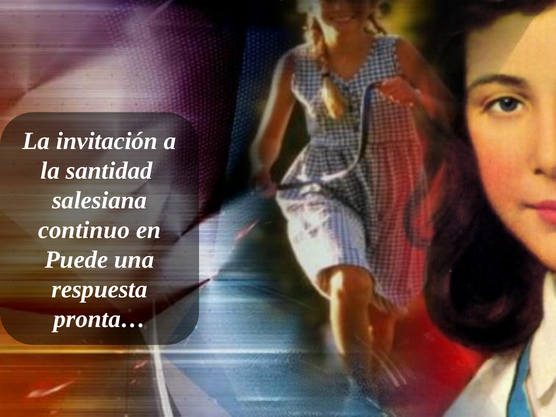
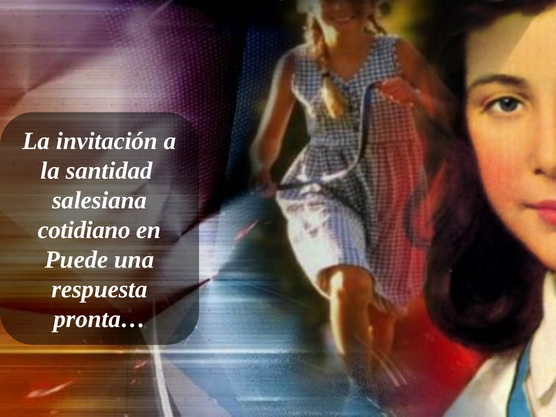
continuo: continuo -> cotidiano
